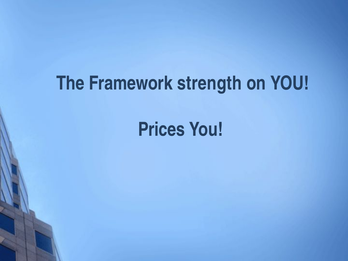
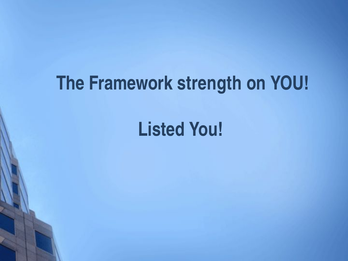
Prices: Prices -> Listed
